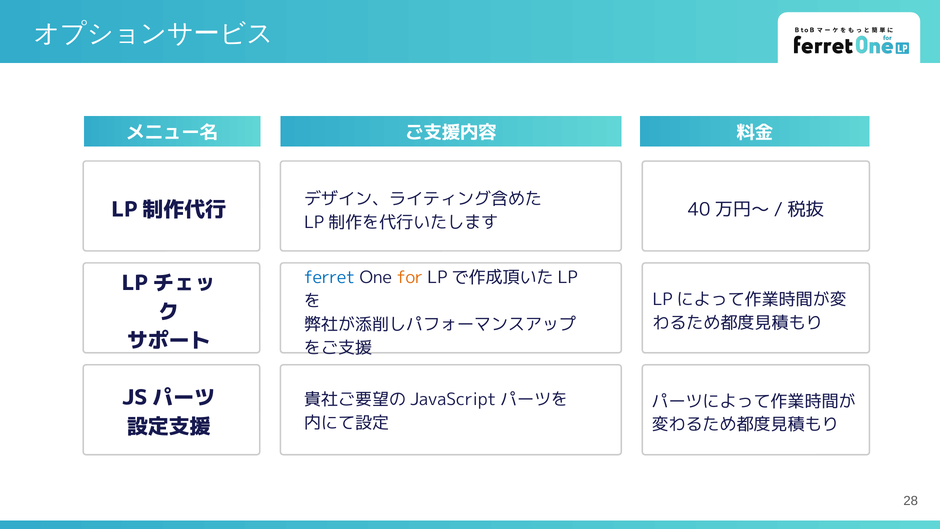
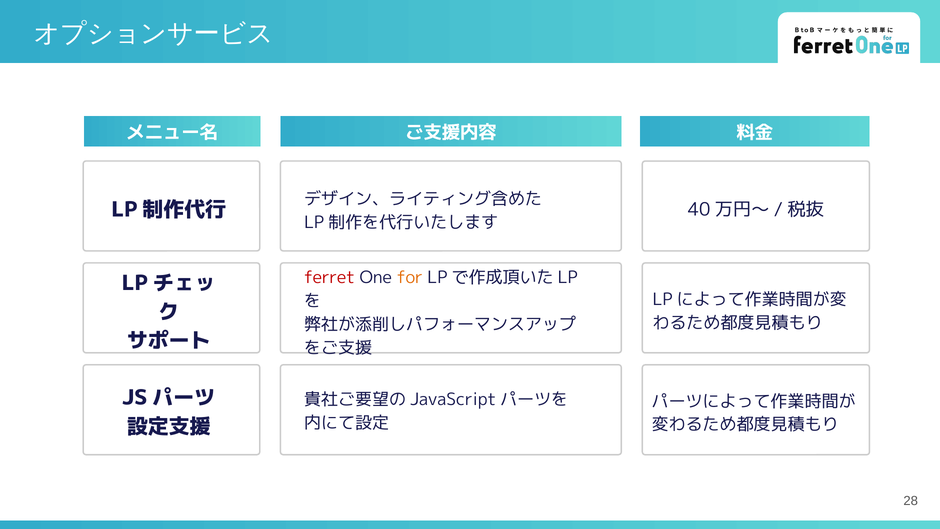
ferret colour: blue -> red
